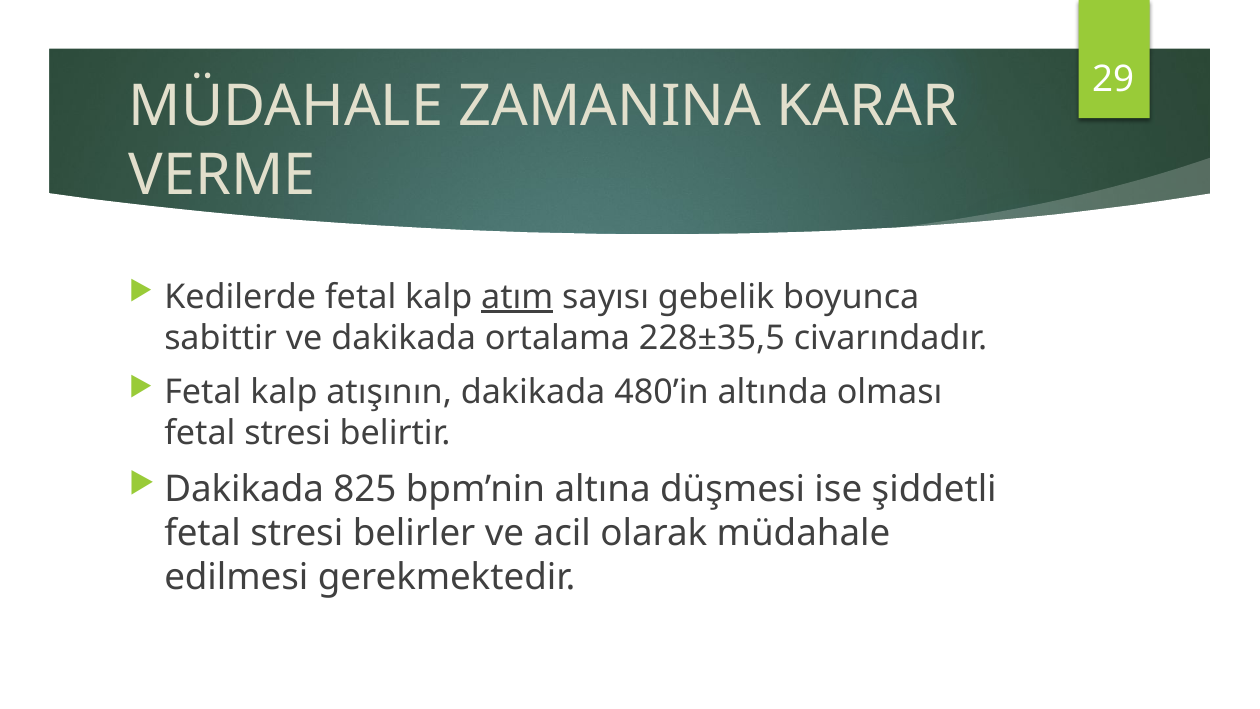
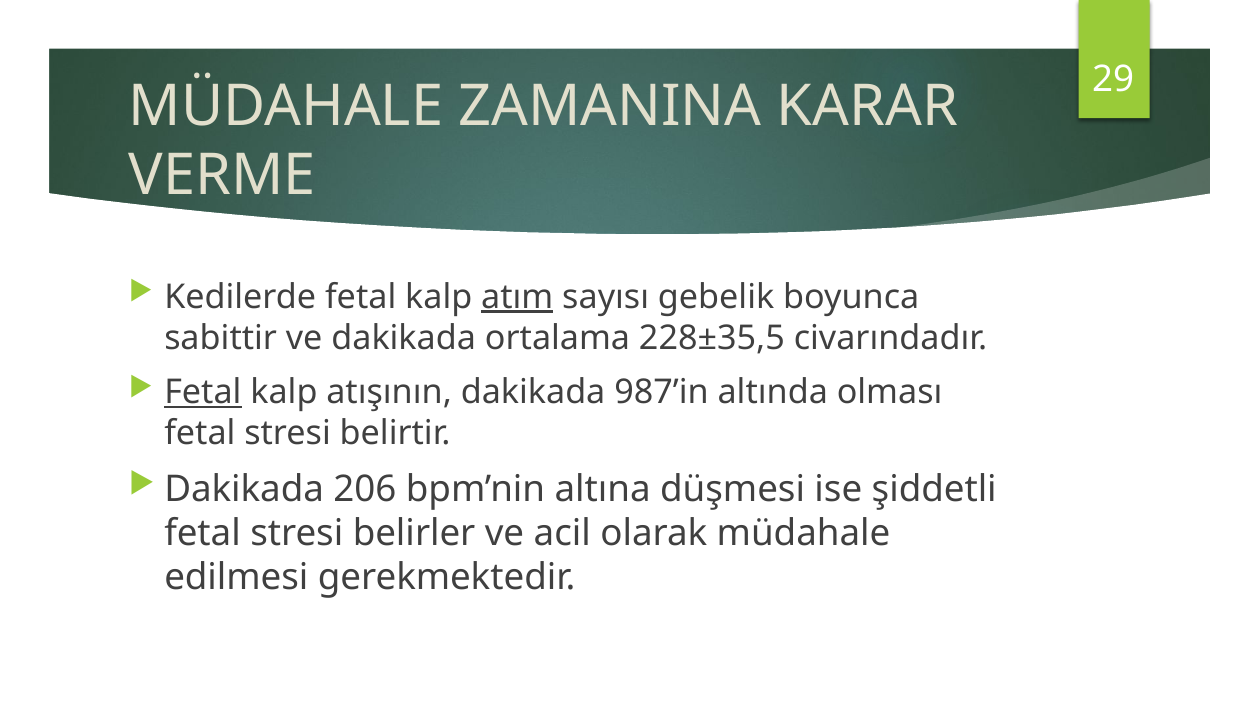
Fetal at (203, 392) underline: none -> present
480’in: 480’in -> 987’in
825: 825 -> 206
